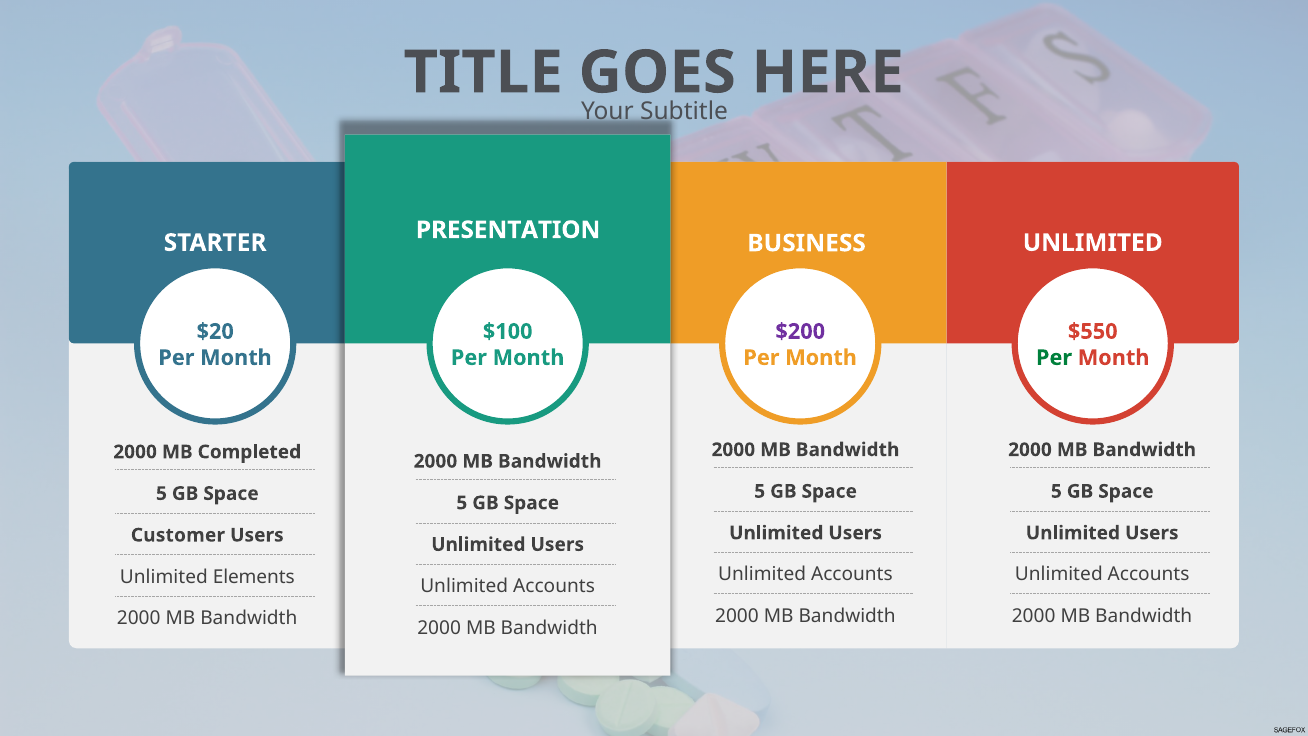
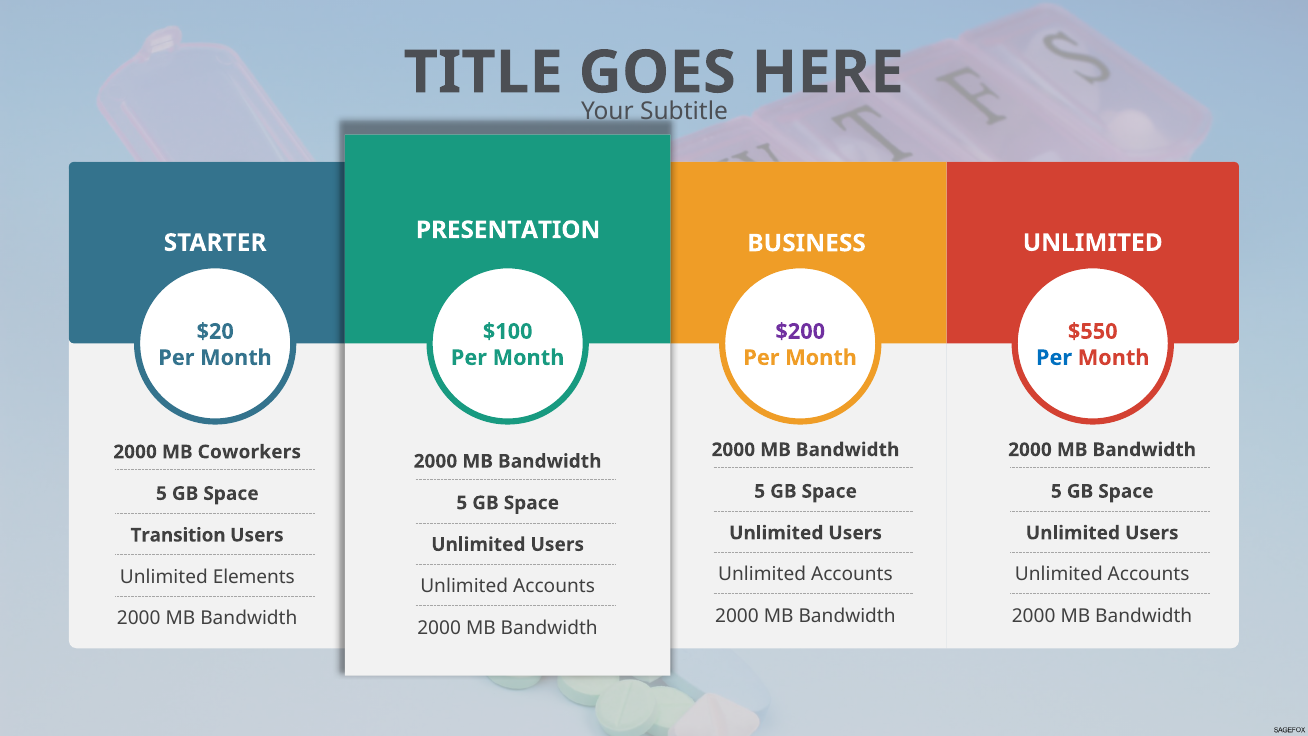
Per at (1054, 358) colour: green -> blue
Completed: Completed -> Coworkers
Customer: Customer -> Transition
